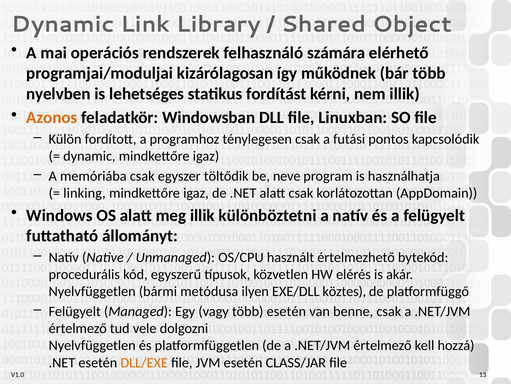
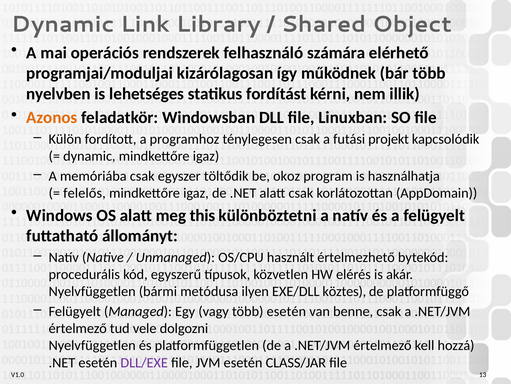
pontos: pontos -> projekt
neve: neve -> okoz
linking: linking -> felelős
meg illik: illik -> this
DLL/EXE colour: orange -> purple
